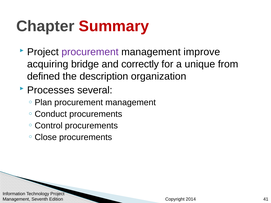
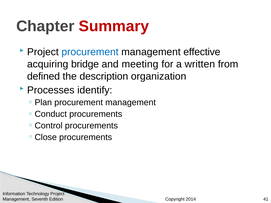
procurement at (90, 52) colour: purple -> blue
improve: improve -> effective
correctly: correctly -> meeting
unique: unique -> written
several: several -> identify
